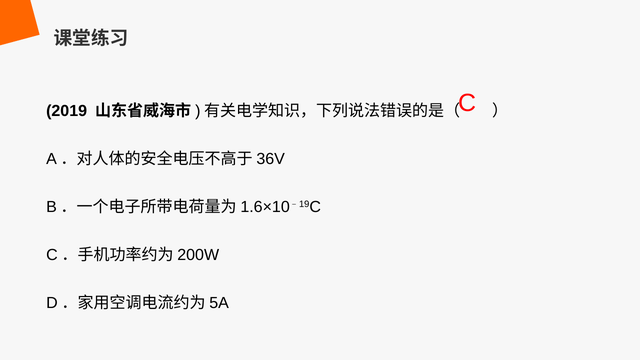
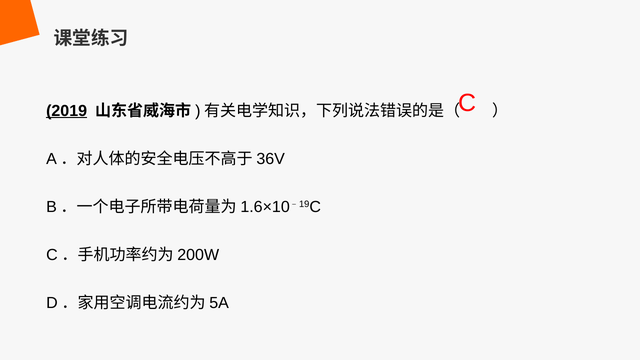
2019 underline: none -> present
